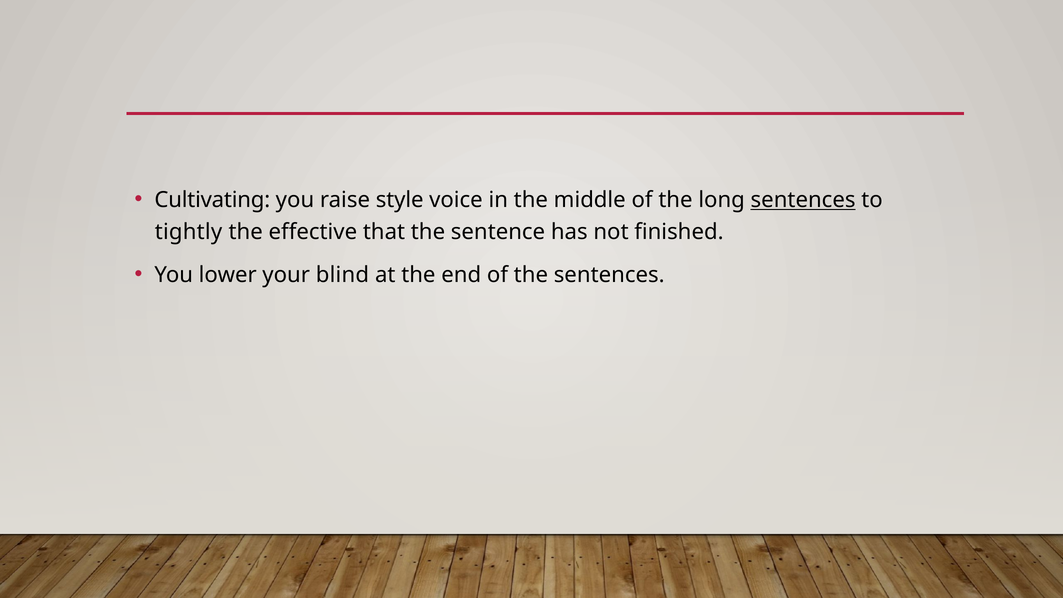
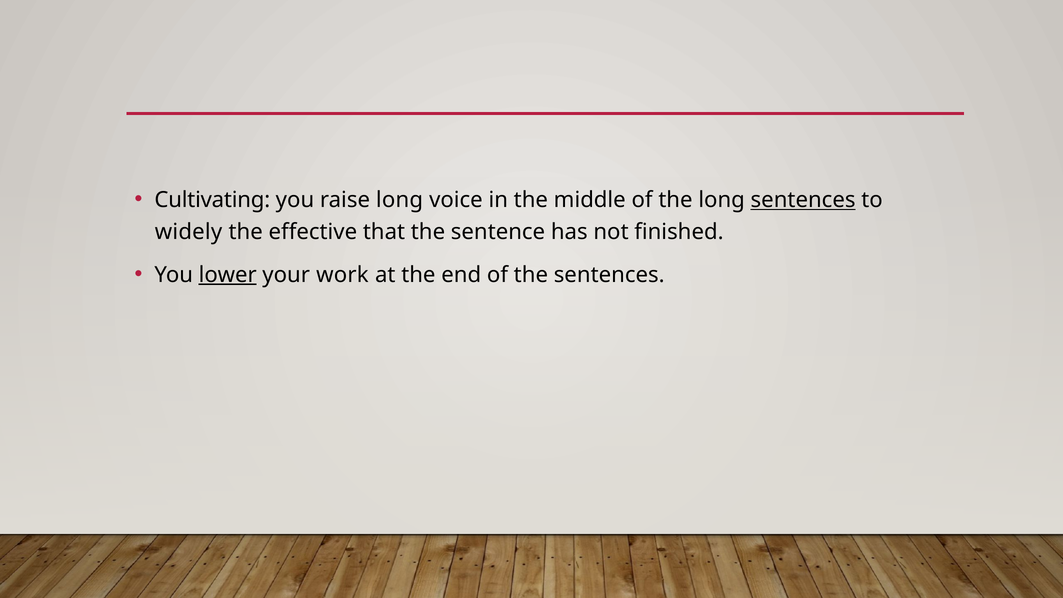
raise style: style -> long
tightly: tightly -> widely
lower underline: none -> present
blind: blind -> work
